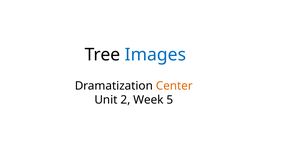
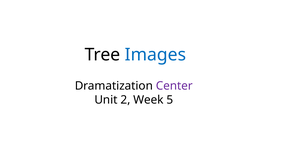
Center colour: orange -> purple
